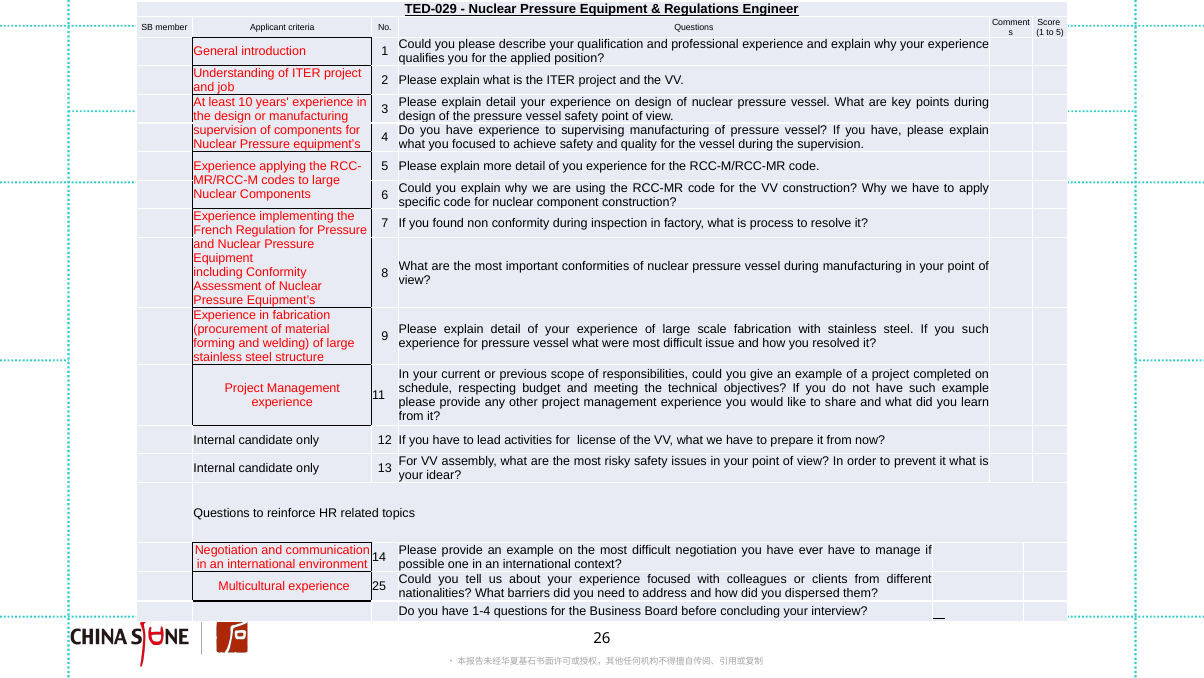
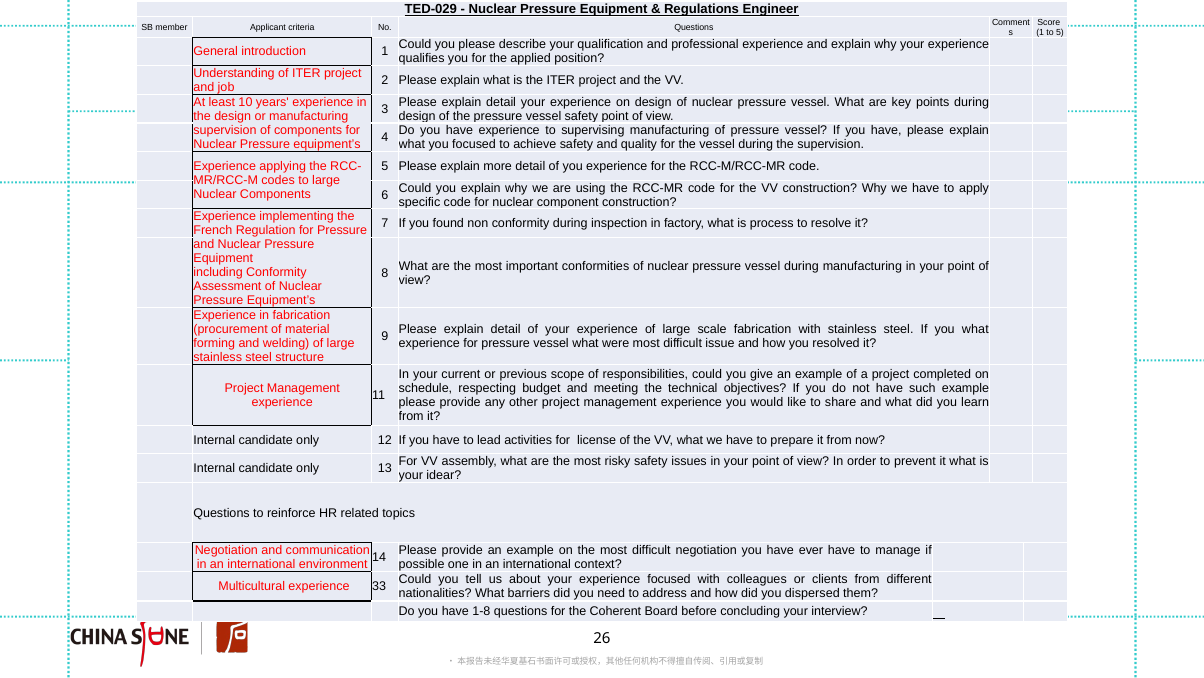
you such: such -> what
25: 25 -> 33
1-4: 1-4 -> 1-8
Business: Business -> Coherent
